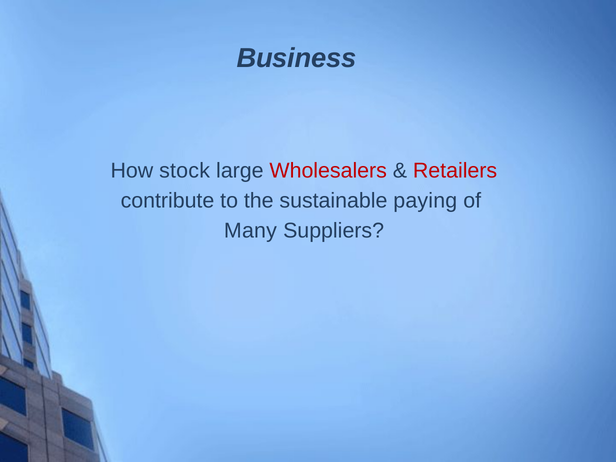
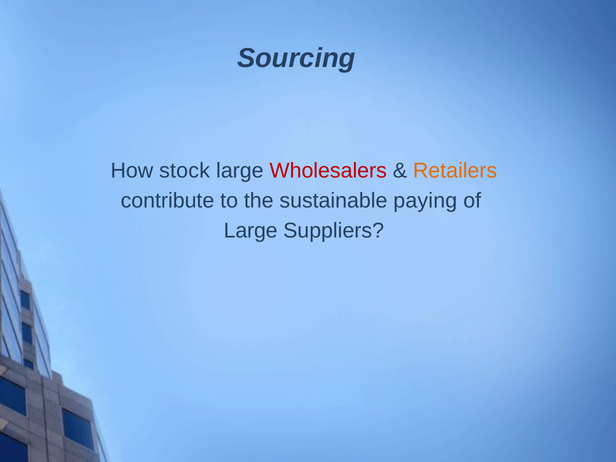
Business: Business -> Sourcing
Retailers colour: red -> orange
Many at (250, 231): Many -> Large
